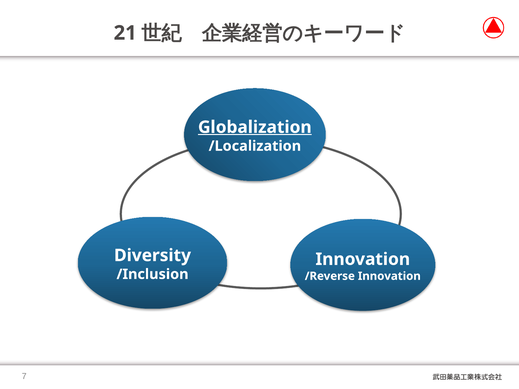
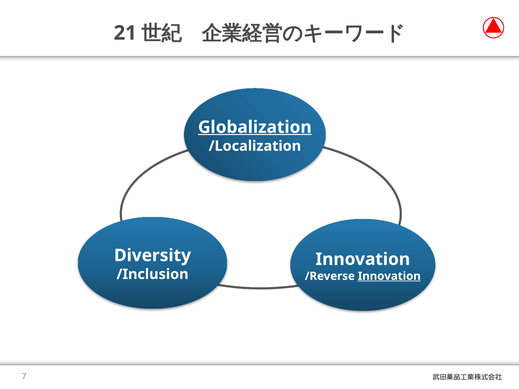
Innovation at (389, 276) underline: none -> present
